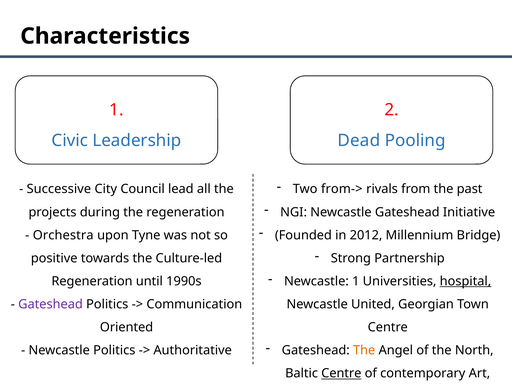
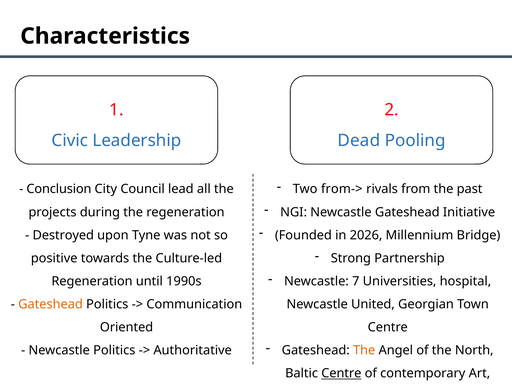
Successive: Successive -> Conclusion
2012: 2012 -> 2026
Orchestra: Orchestra -> Destroyed
Newcastle 1: 1 -> 7
hospital underline: present -> none
Gateshead at (51, 304) colour: purple -> orange
